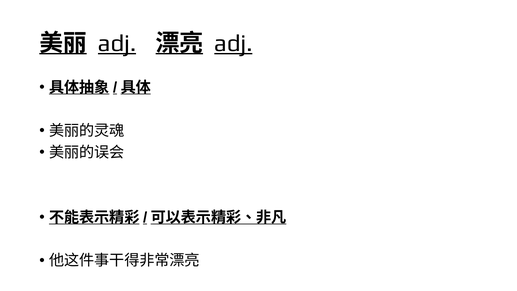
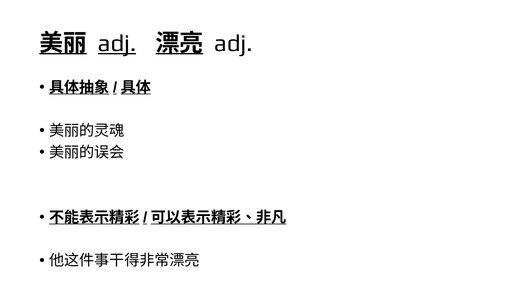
adj at (233, 43) underline: present -> none
